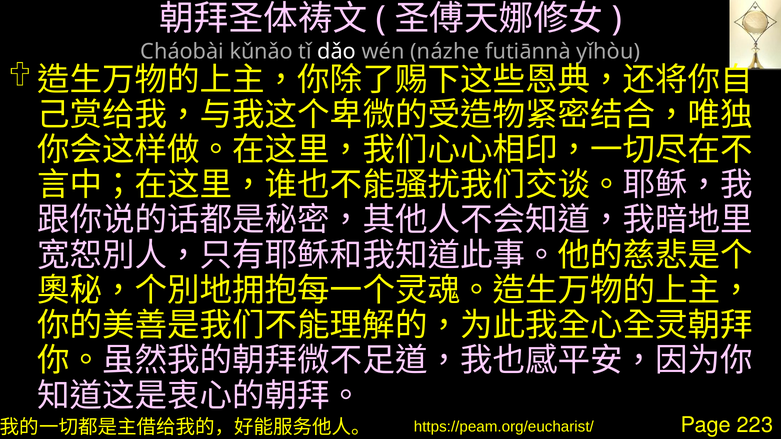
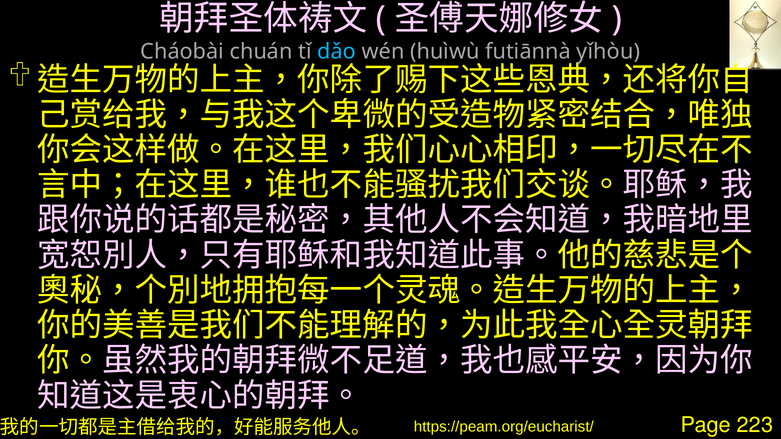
kǔnǎo: kǔnǎo -> chuán
dǎo colour: white -> light blue
názhe: názhe -> huìwù
